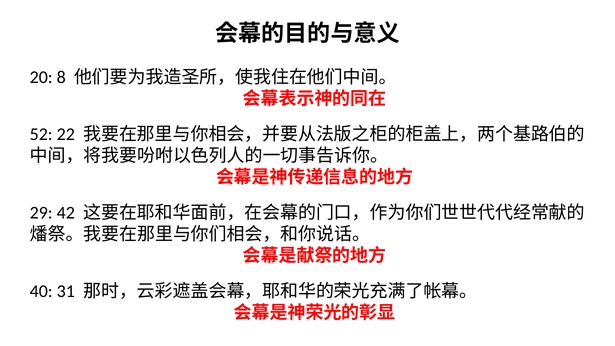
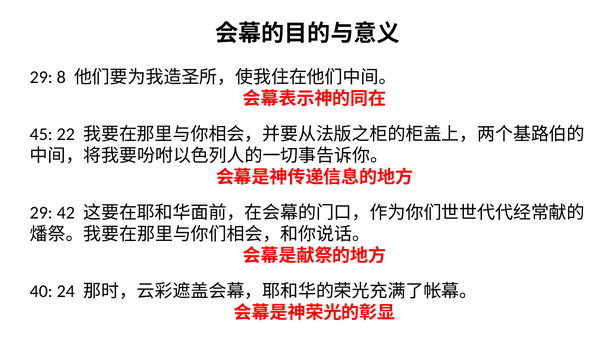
20 at (41, 77): 20 -> 29
52: 52 -> 45
31: 31 -> 24
